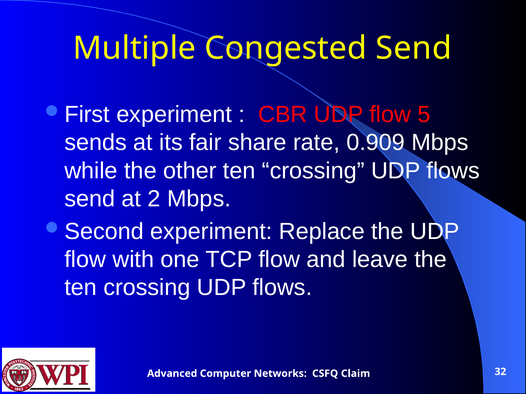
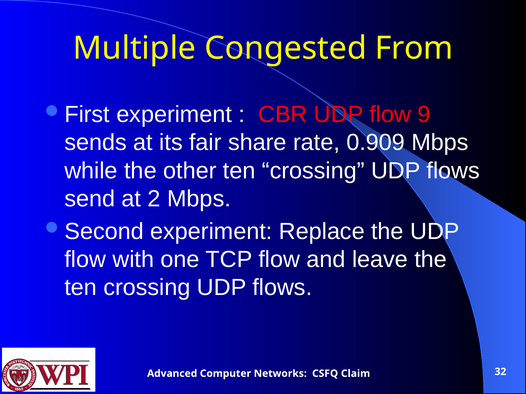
Congested Send: Send -> From
5: 5 -> 9
